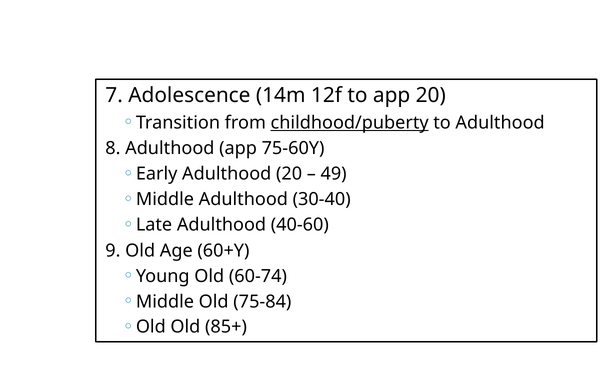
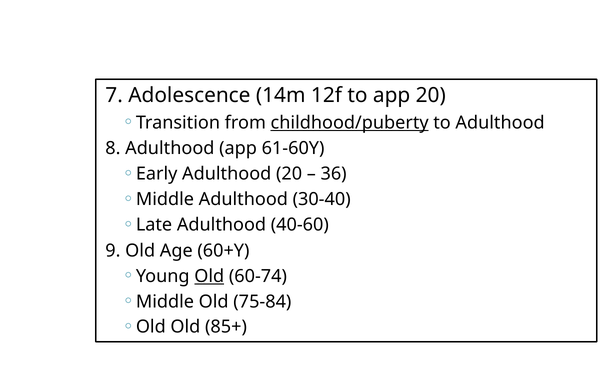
75-60Y: 75-60Y -> 61-60Y
49: 49 -> 36
Old at (209, 276) underline: none -> present
